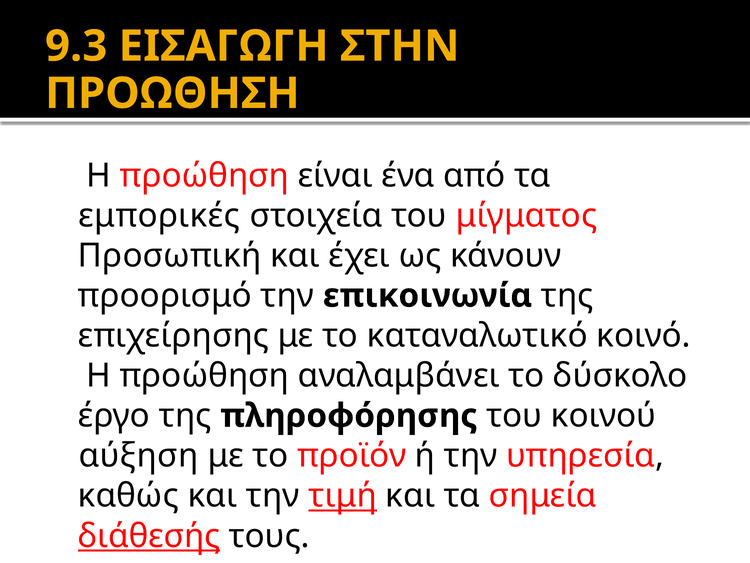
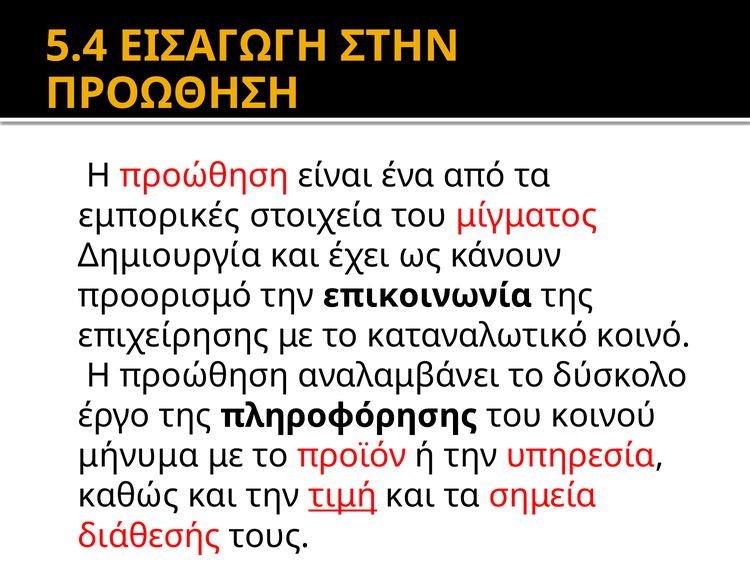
9.3: 9.3 -> 5.4
Προσωπική: Προσωπική -> Δημιουργία
αύξηση: αύξηση -> μήνυμα
διάθεσής underline: present -> none
